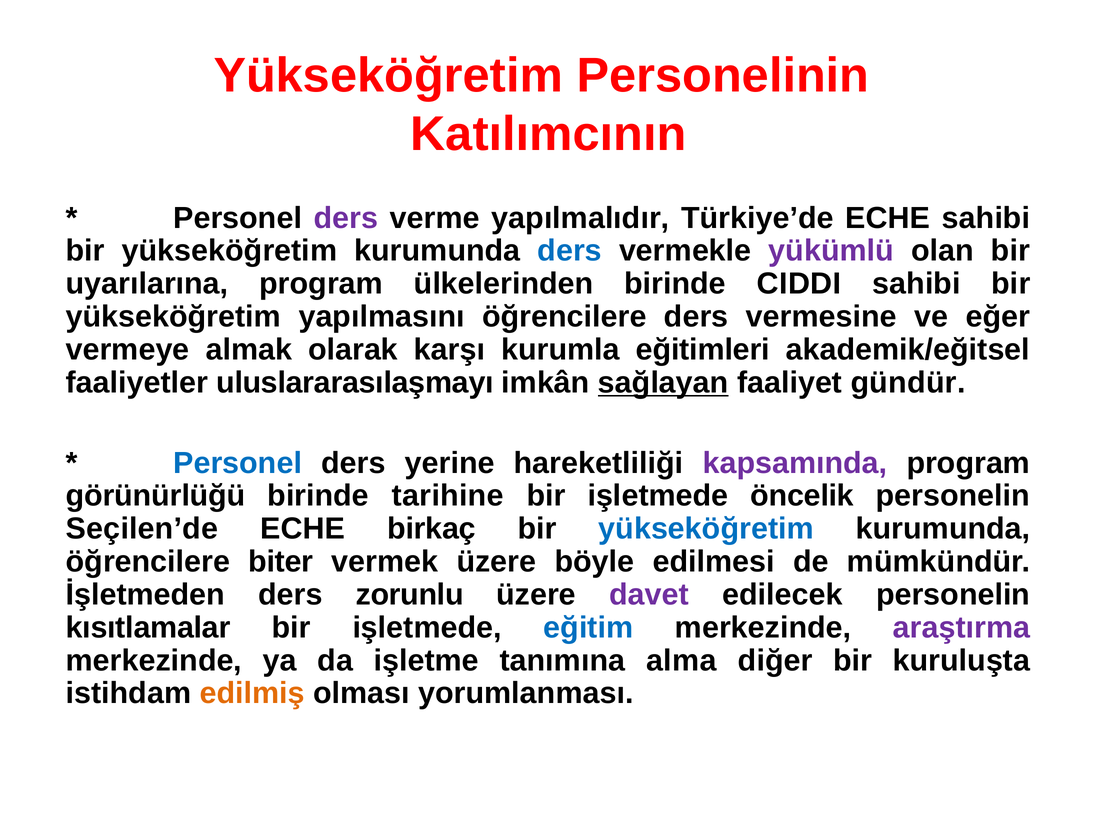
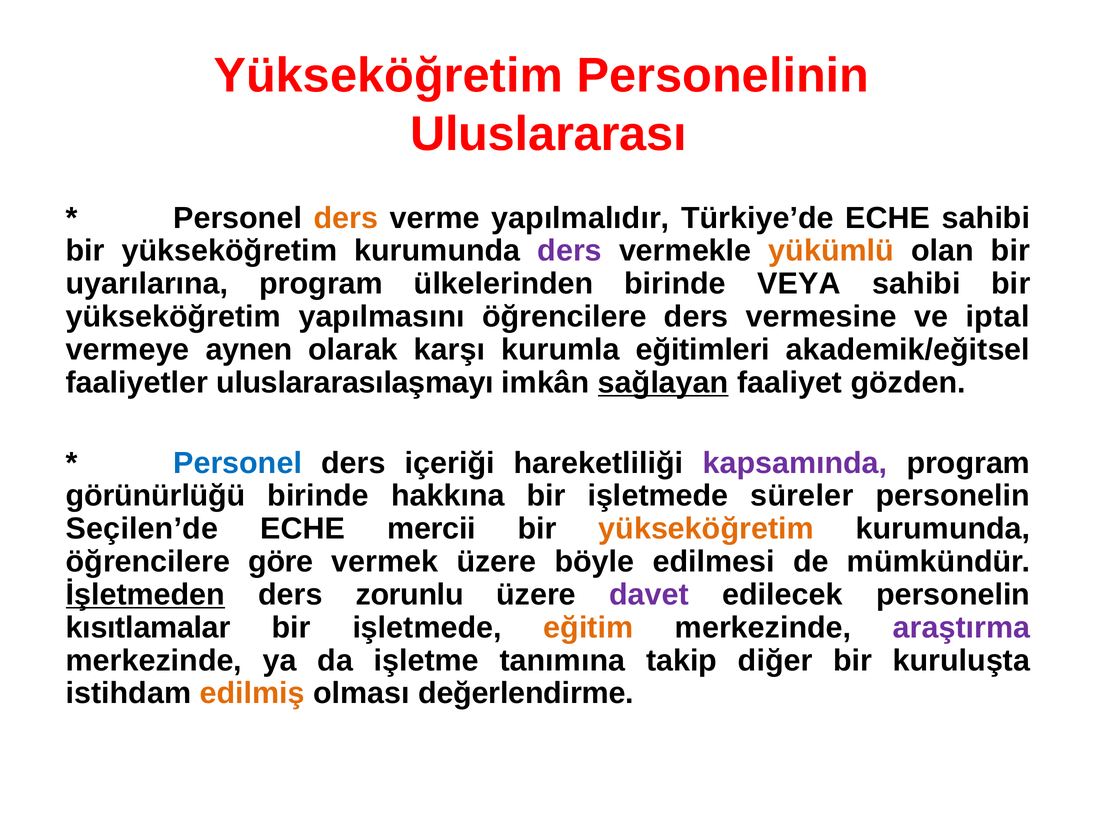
Katılımcının: Katılımcının -> Uluslararası
ders at (346, 218) colour: purple -> orange
ders at (570, 251) colour: blue -> purple
yükümlü colour: purple -> orange
CIDDI: CIDDI -> VEYA
eğer: eğer -> iptal
almak: almak -> aynen
gündür: gündür -> gözden
yerine: yerine -> içeriği
tarihine: tarihine -> hakkına
öncelik: öncelik -> süreler
birkaç: birkaç -> mercii
yükseköğretim at (706, 529) colour: blue -> orange
biter: biter -> göre
İşletmeden underline: none -> present
eğitim colour: blue -> orange
alma: alma -> takip
yorumlanması: yorumlanması -> değerlendirme
